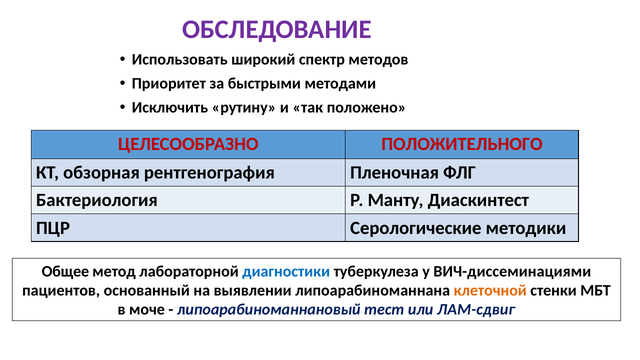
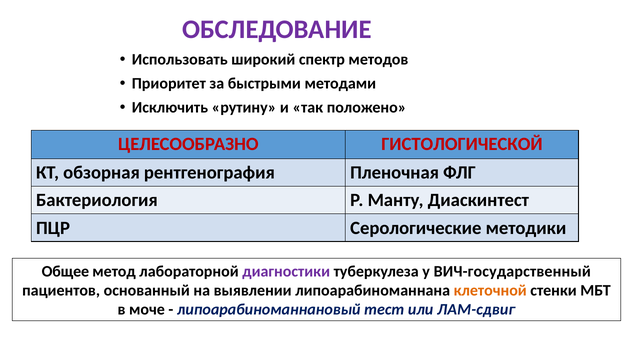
ПОЛОЖИТЕЛЬНОГО: ПОЛОЖИТЕЛЬНОГО -> ГИСТОЛОГИЧЕСКОЙ
диагностики colour: blue -> purple
ВИЧ-диссеминациями: ВИЧ-диссеминациями -> ВИЧ-государственный
